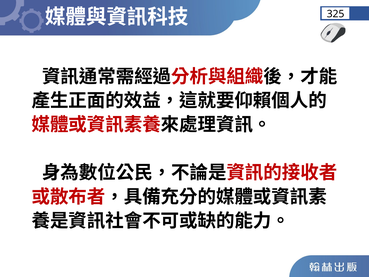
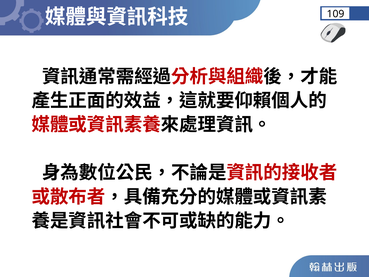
325: 325 -> 109
